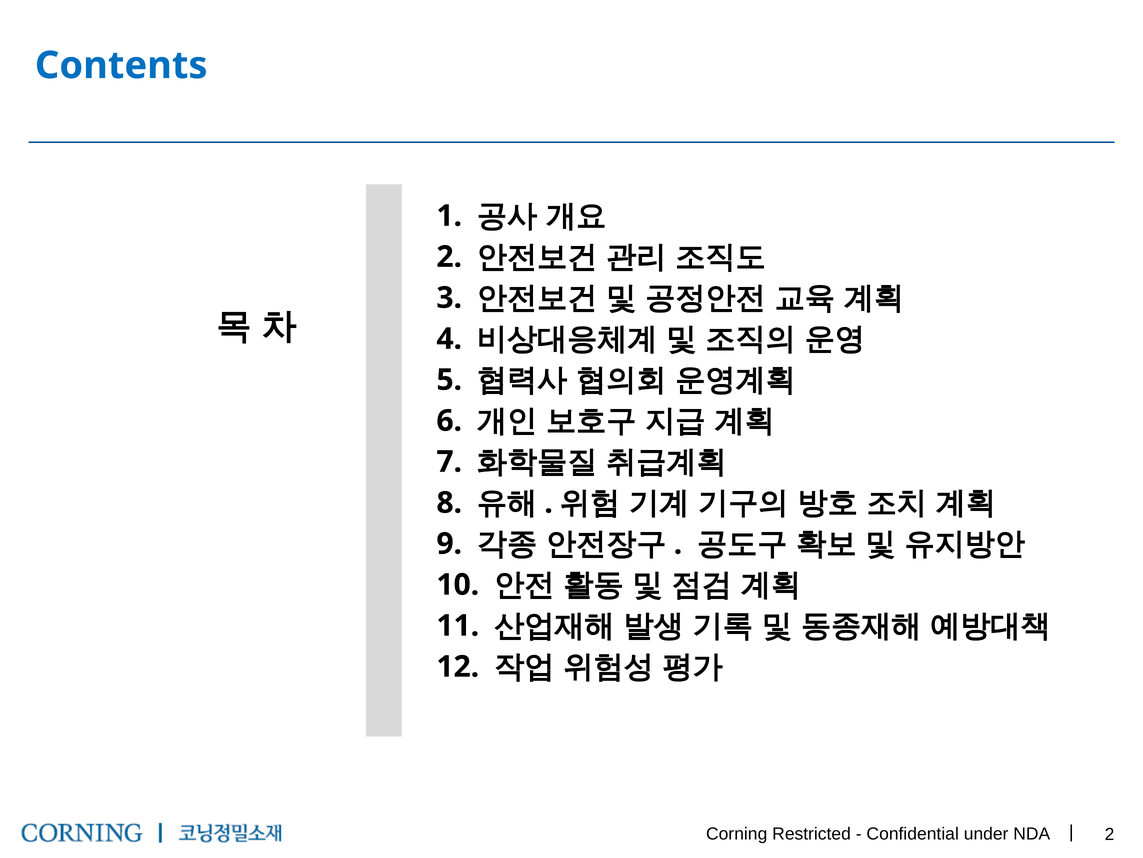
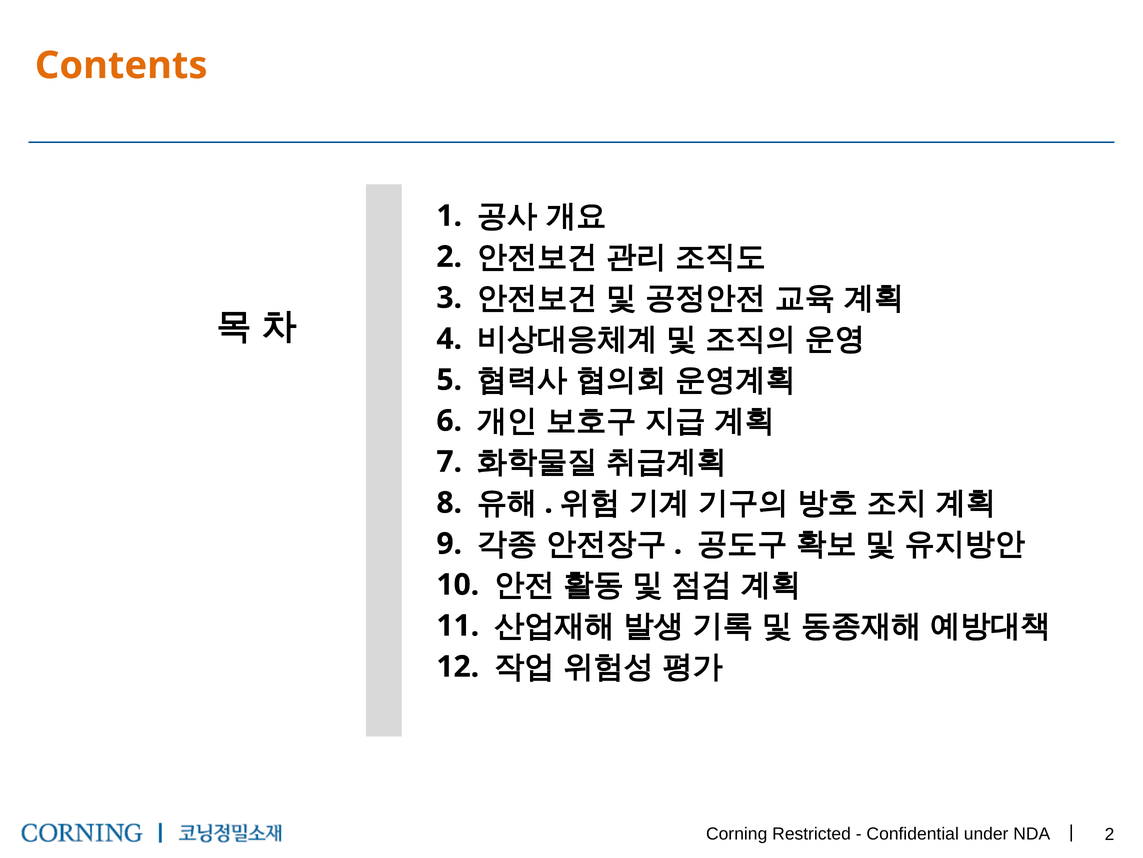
Contents colour: blue -> orange
